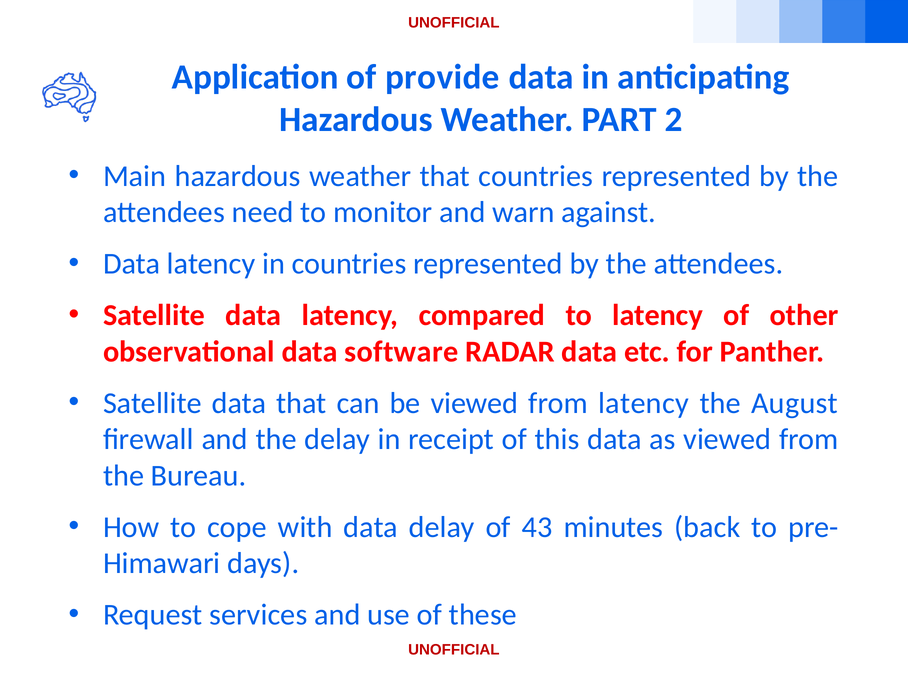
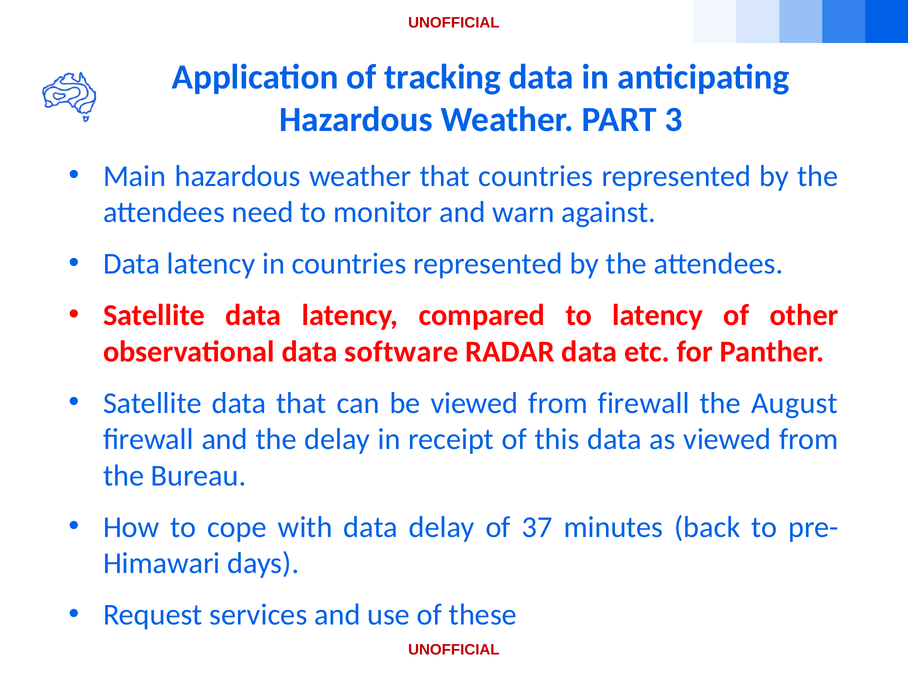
provide: provide -> tracking
2: 2 -> 3
from latency: latency -> firewall
43: 43 -> 37
